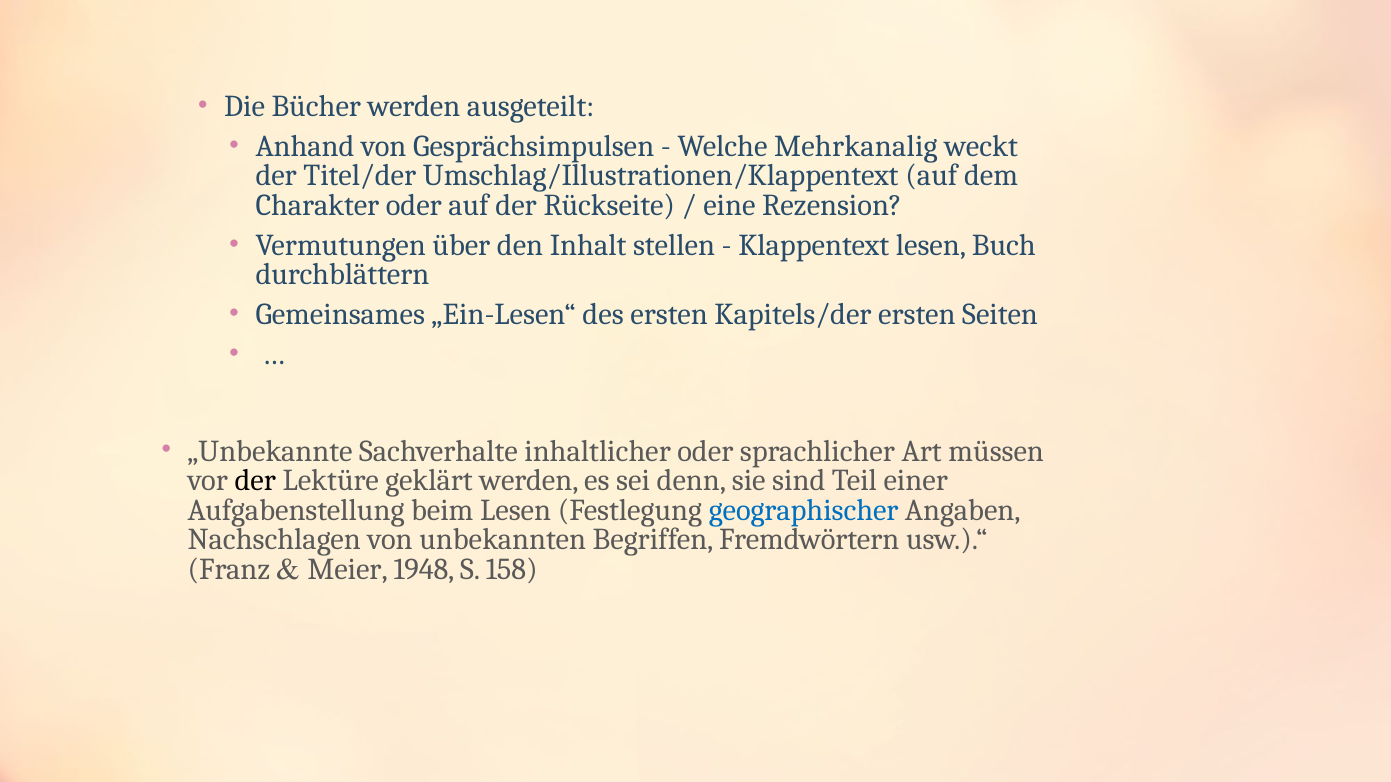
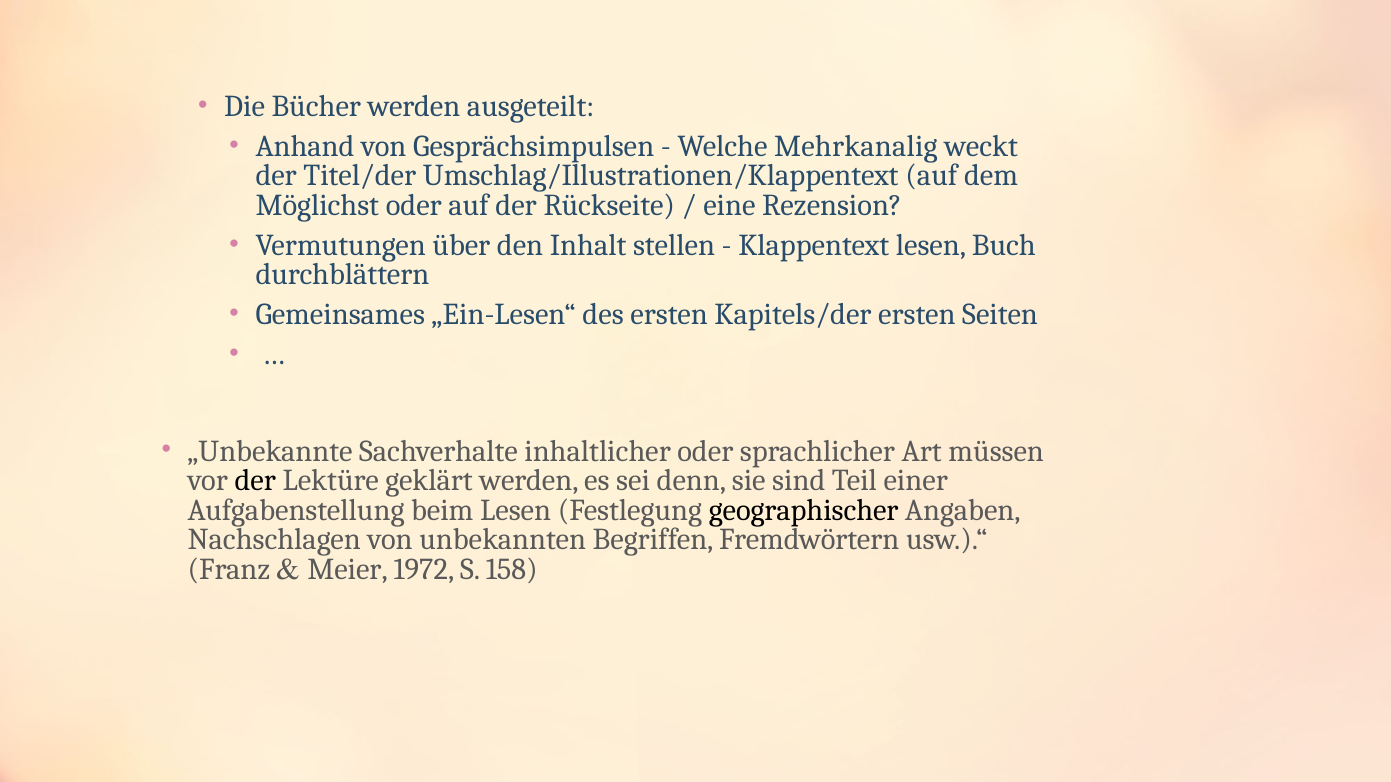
Charakter: Charakter -> Möglichst
geographischer colour: blue -> black
1948: 1948 -> 1972
